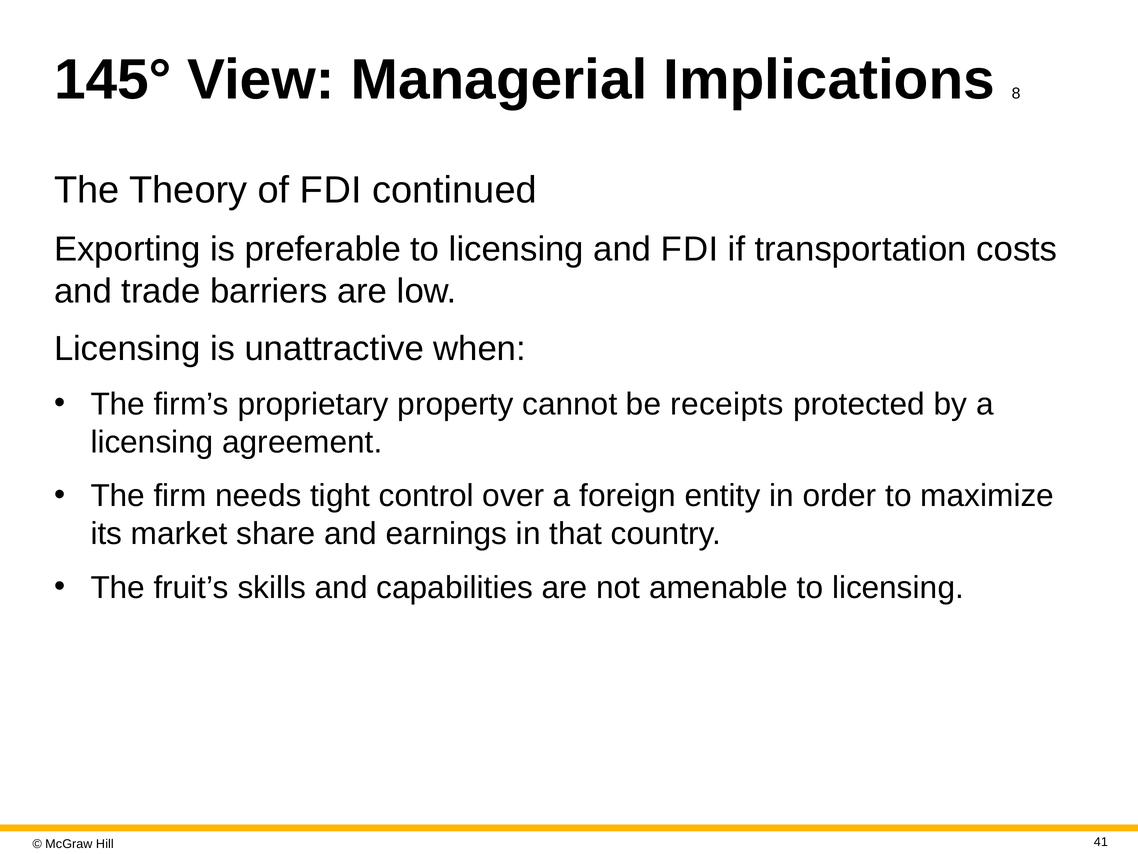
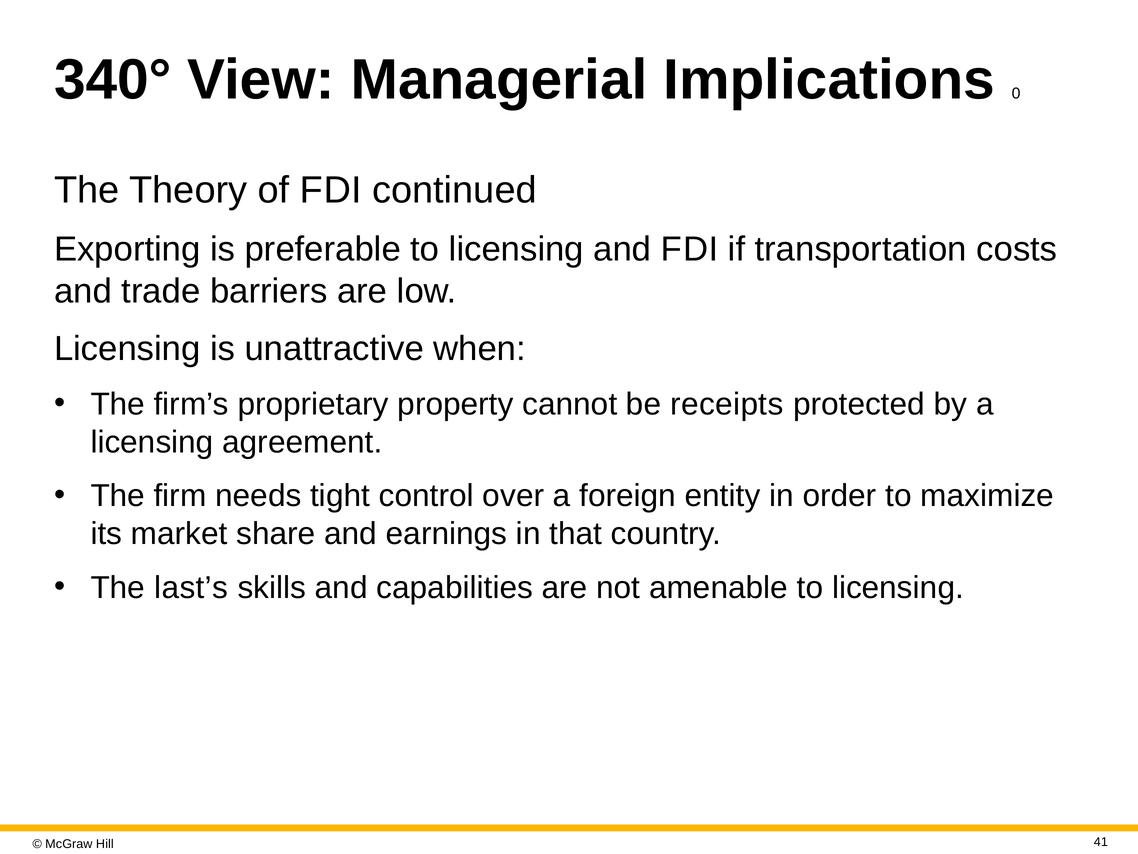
145°: 145° -> 340°
8: 8 -> 0
fruit’s: fruit’s -> last’s
